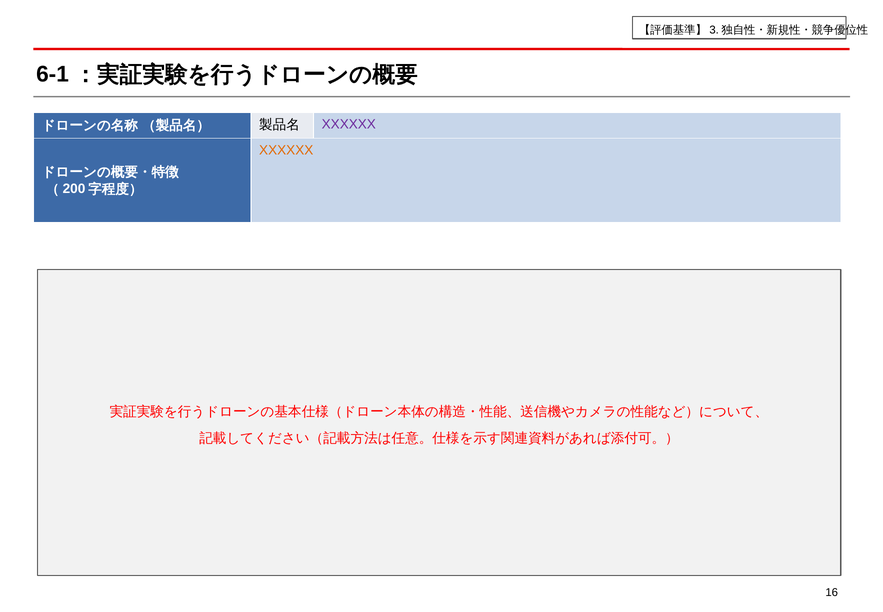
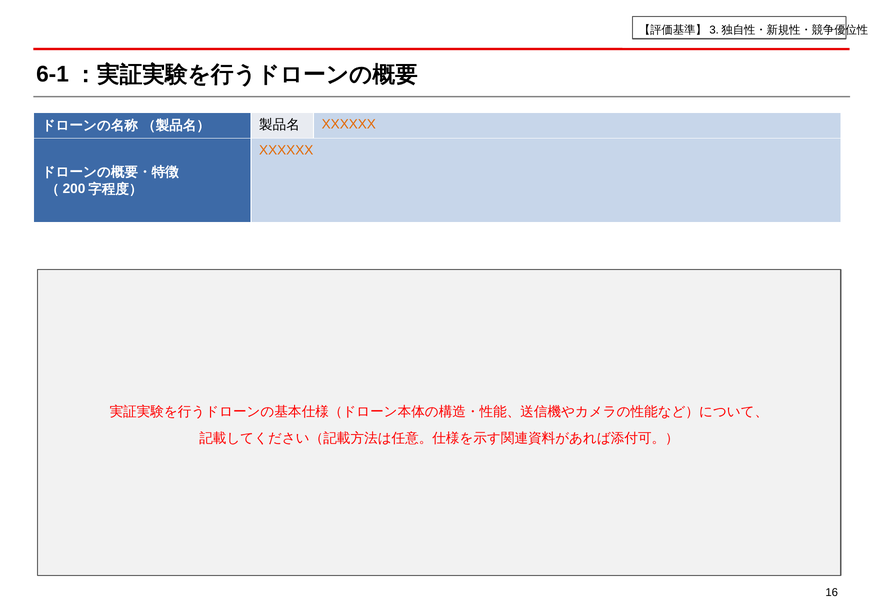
XXXXXX at (349, 124) colour: purple -> orange
